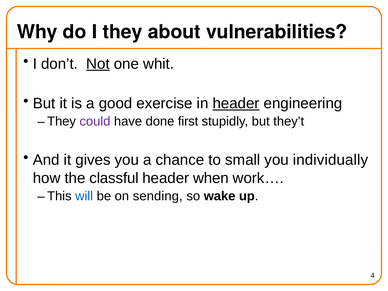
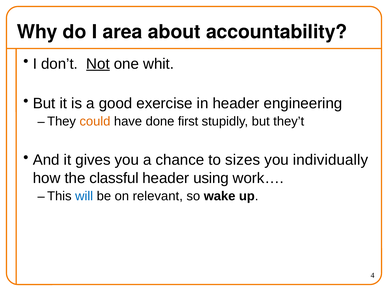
I they: they -> area
vulnerabilities: vulnerabilities -> accountability
header at (236, 103) underline: present -> none
could colour: purple -> orange
small: small -> sizes
when: when -> using
sending: sending -> relevant
